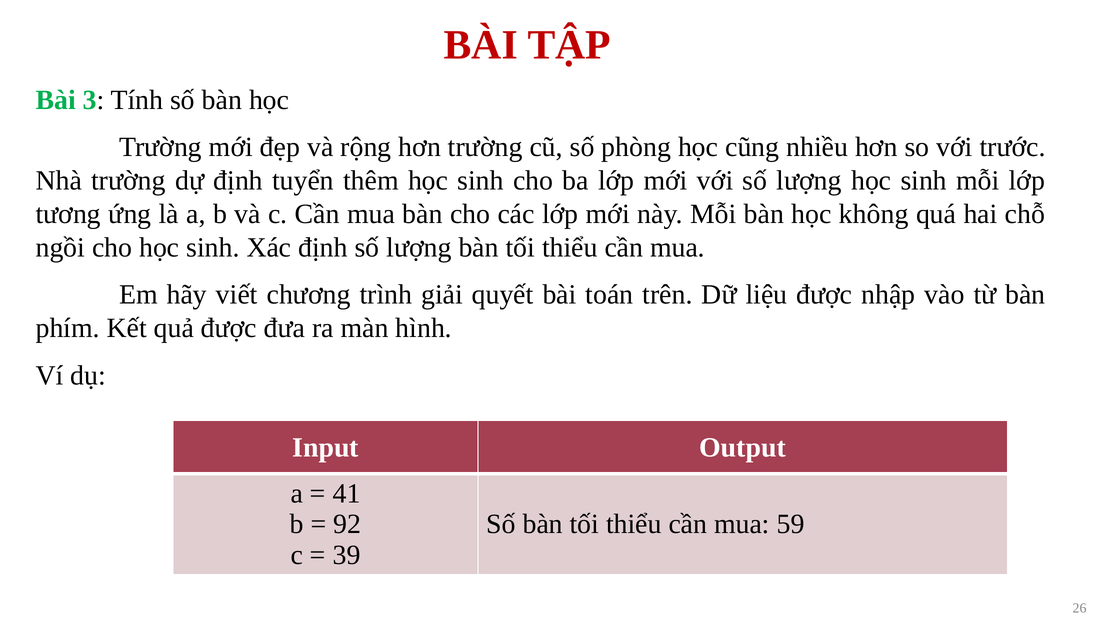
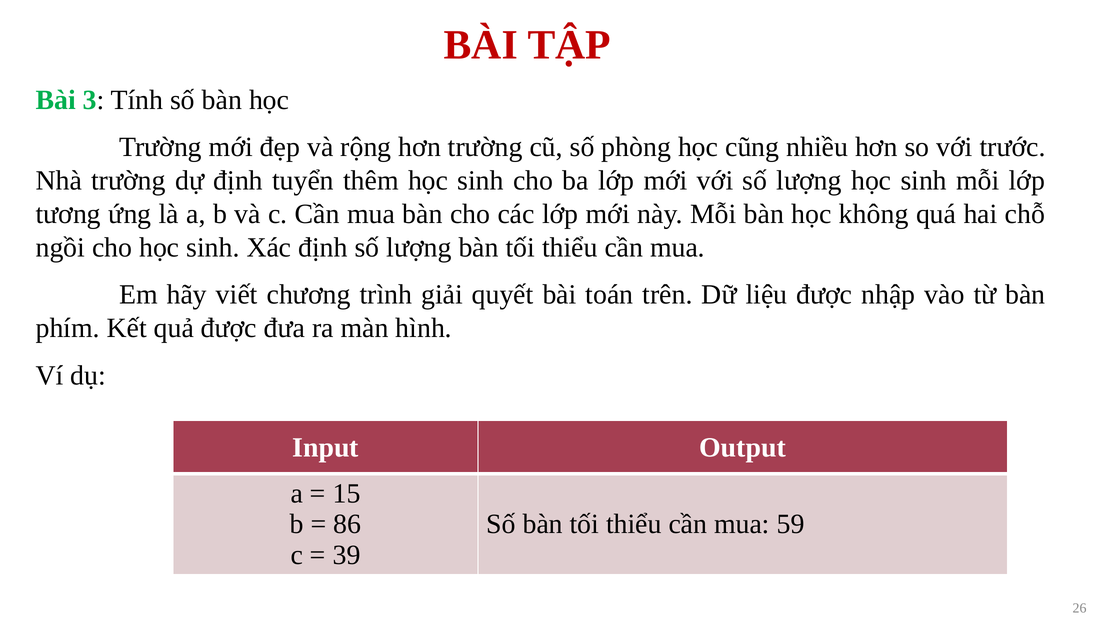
41: 41 -> 15
92: 92 -> 86
